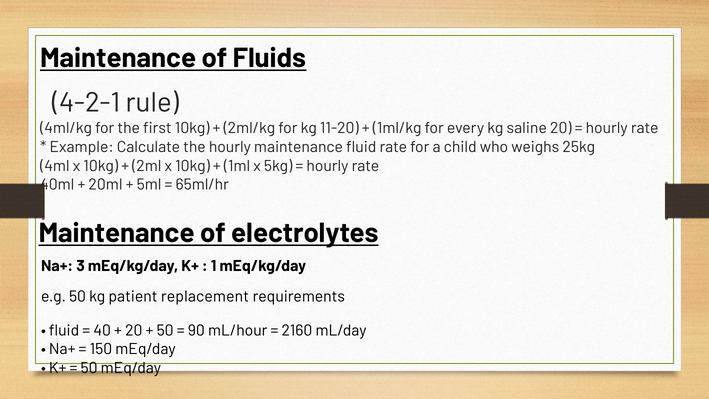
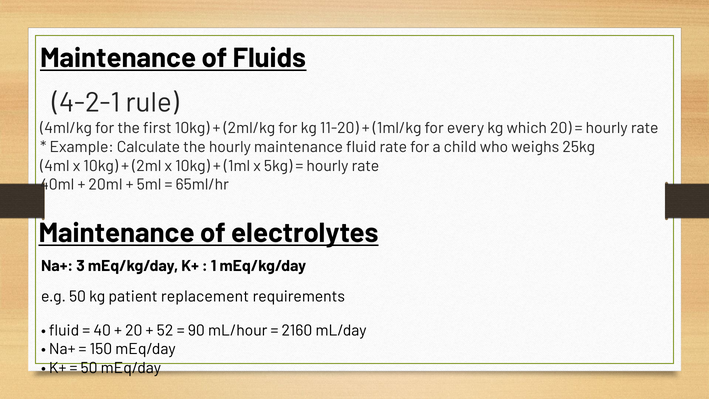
saline: saline -> which
50 at (165, 330): 50 -> 52
